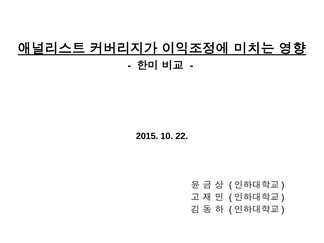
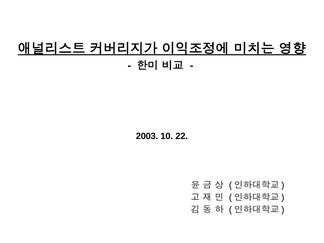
2015: 2015 -> 2003
